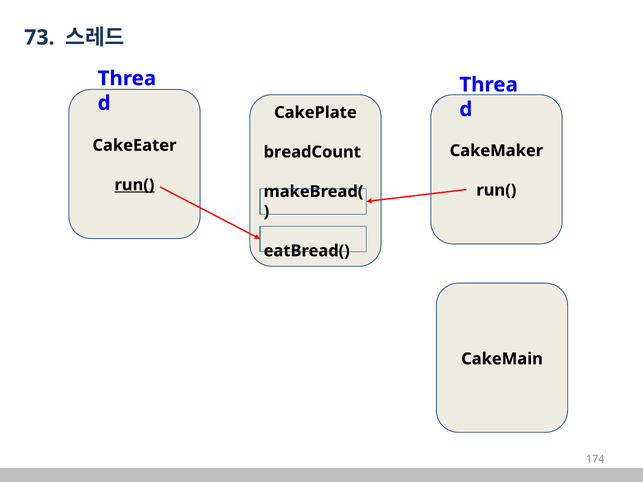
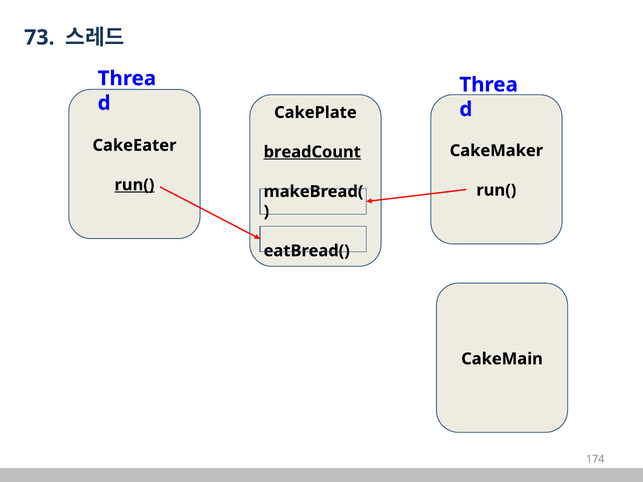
breadCount underline: none -> present
